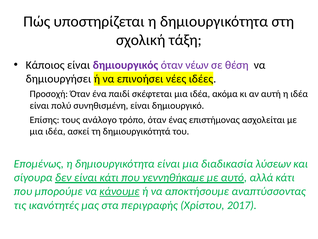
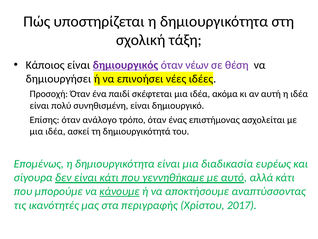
δημιουργικός underline: none -> present
Επίσης τους: τους -> όταν
λύσεων: λύσεων -> ευρέως
